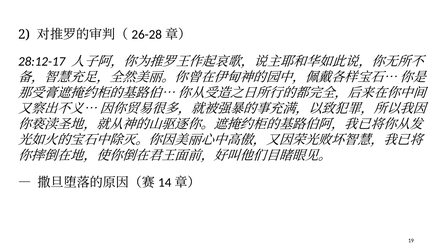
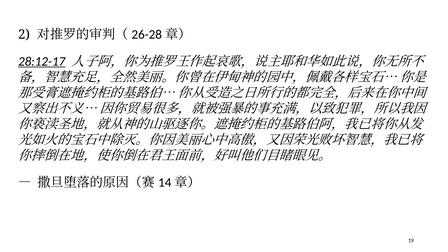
28:12-17 underline: none -> present
